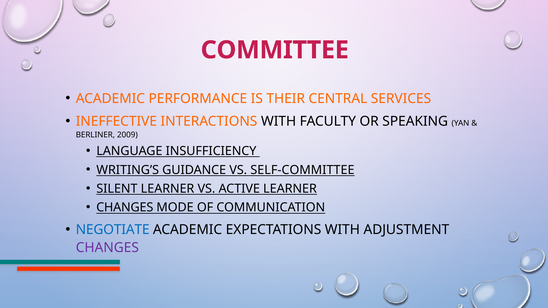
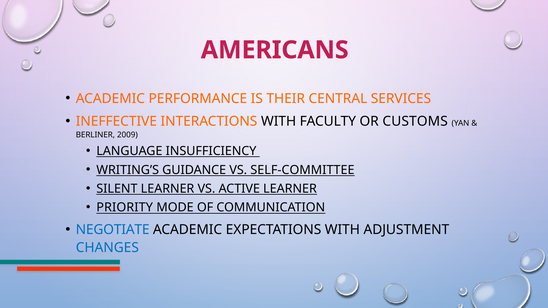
COMMITTEE: COMMITTEE -> AMERICANS
SPEAKING: SPEAKING -> CUSTOMS
CHANGES at (125, 208): CHANGES -> PRIORITY
CHANGES at (107, 248) colour: purple -> blue
